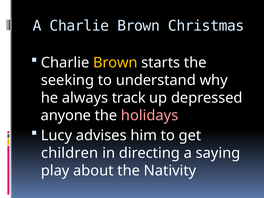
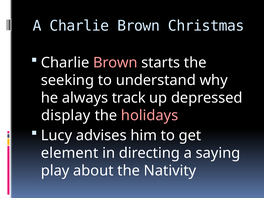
Brown at (115, 63) colour: yellow -> pink
anyone: anyone -> display
children: children -> element
